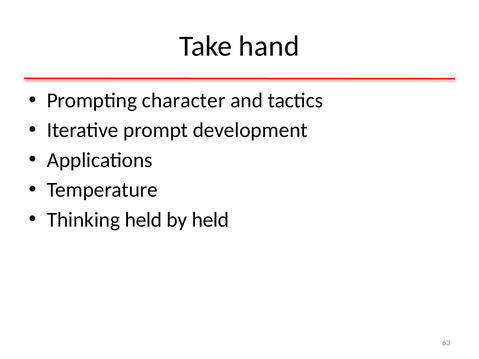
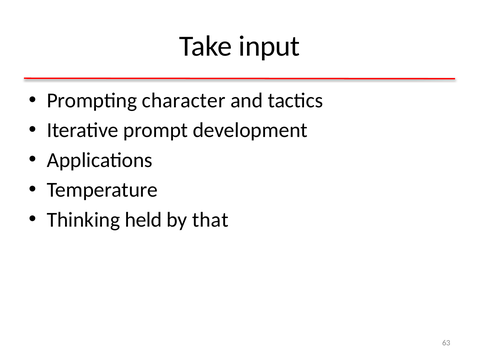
hand: hand -> input
by held: held -> that
